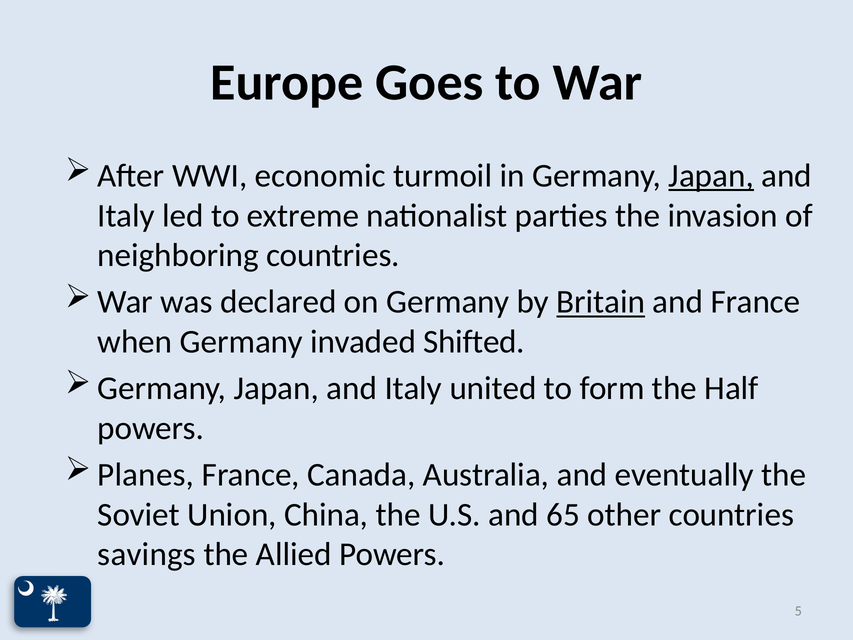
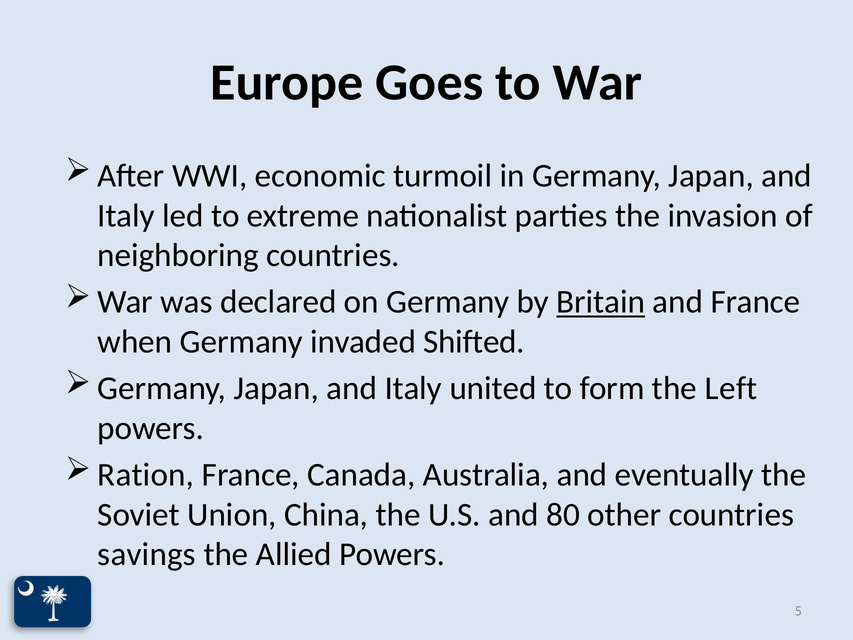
Japan at (711, 176) underline: present -> none
Half: Half -> Left
Planes: Planes -> Ration
65: 65 -> 80
